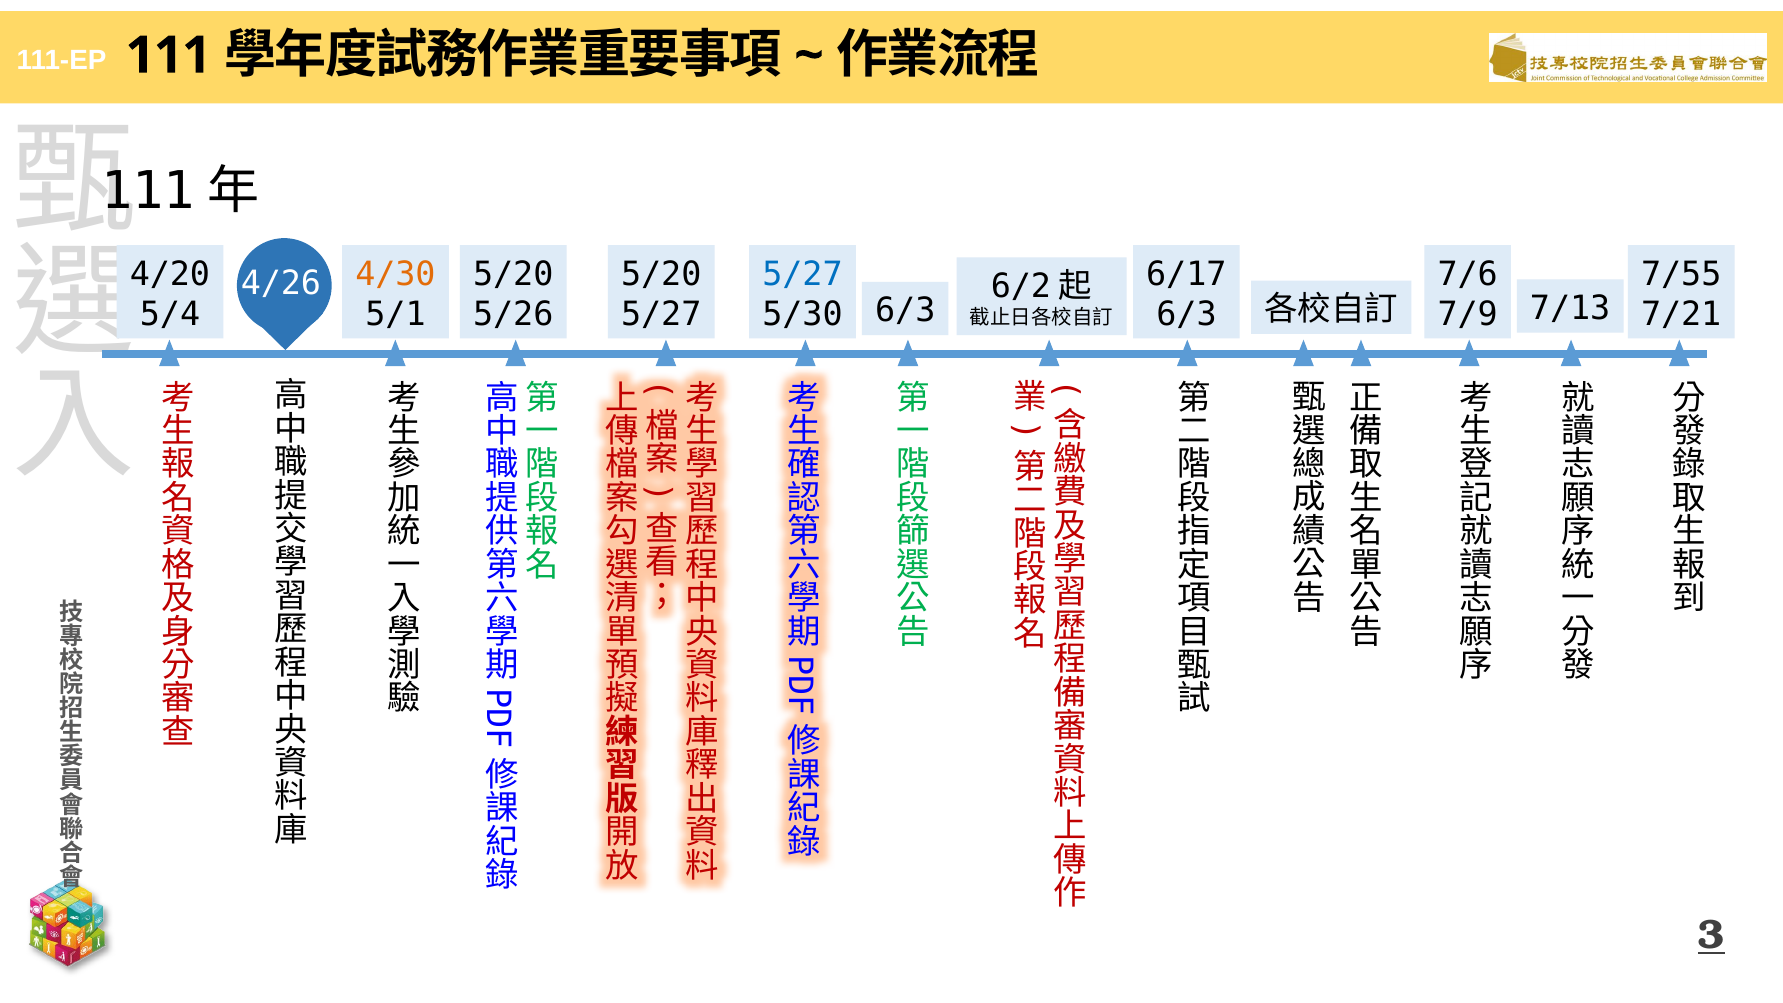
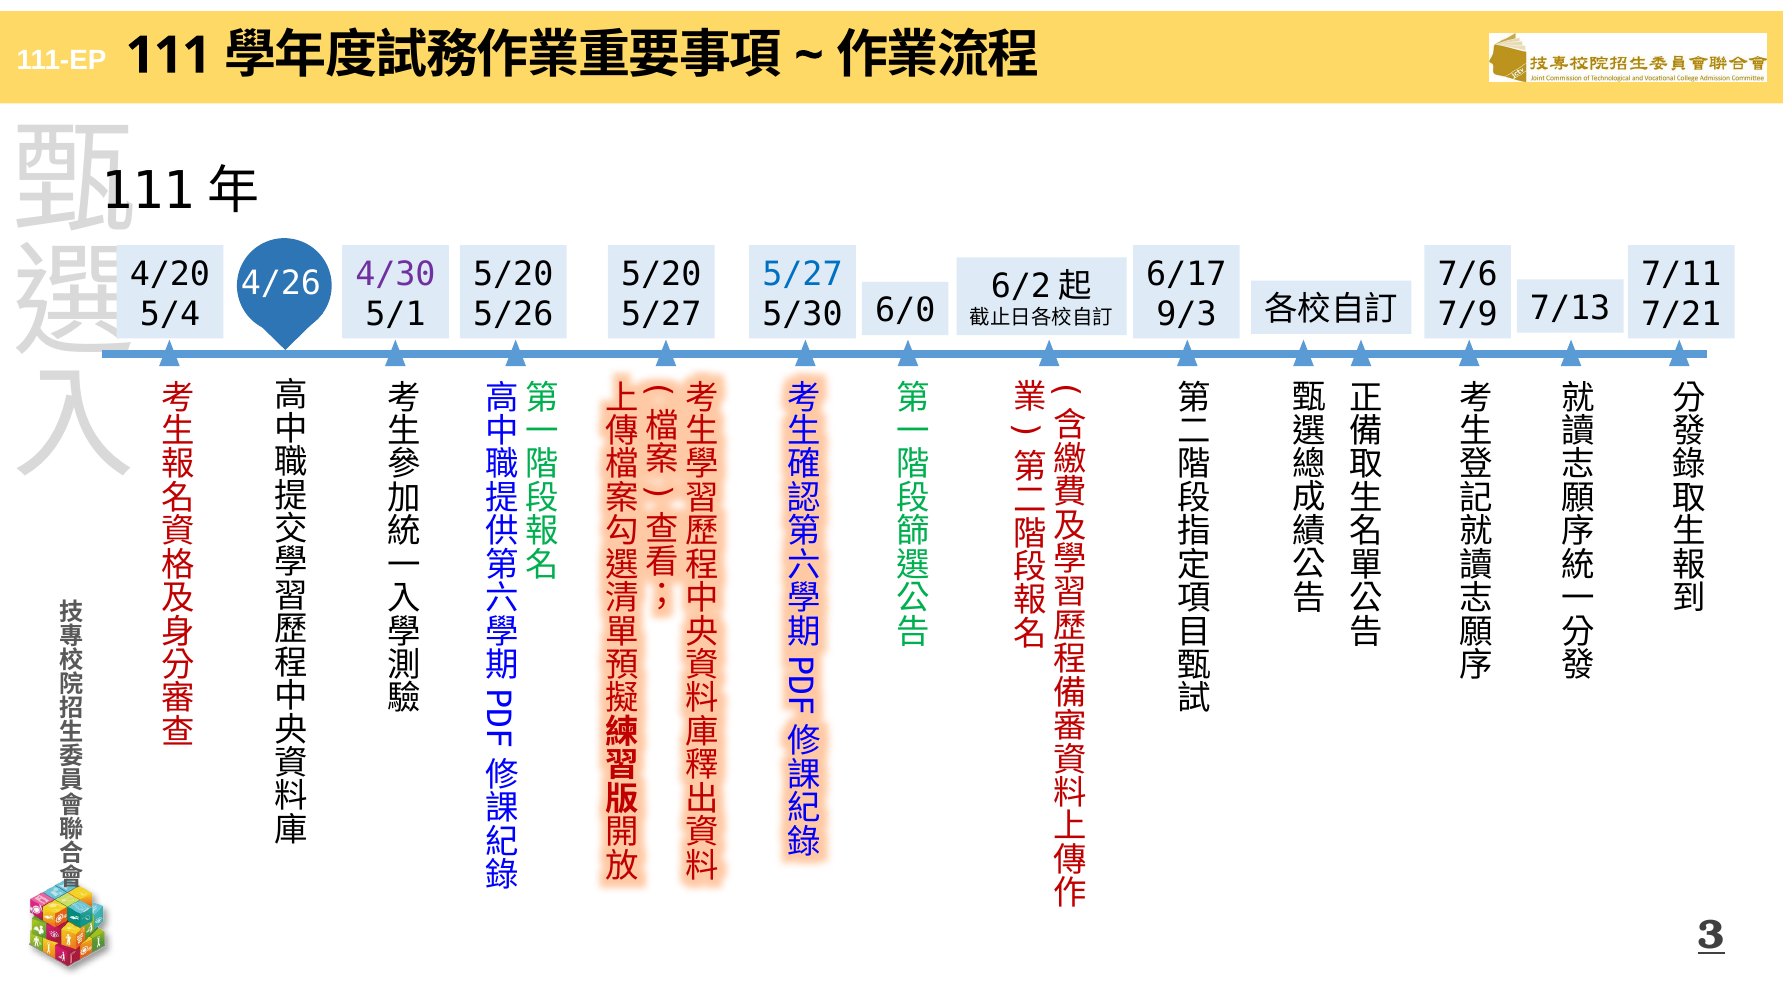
4/30 colour: orange -> purple
7/55: 7/55 -> 7/11
6/3 at (905, 311): 6/3 -> 6/0
6/3 at (1186, 314): 6/3 -> 9/3
